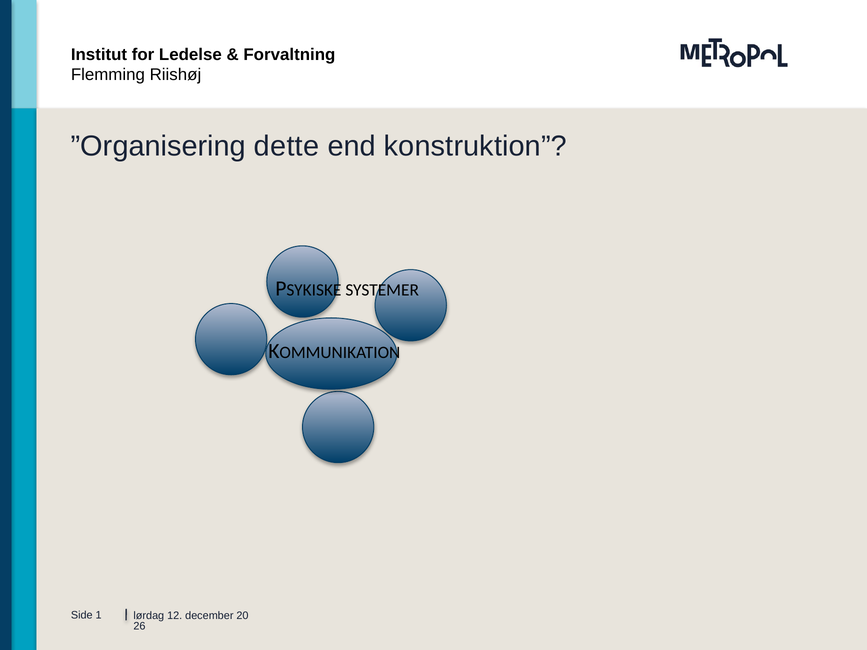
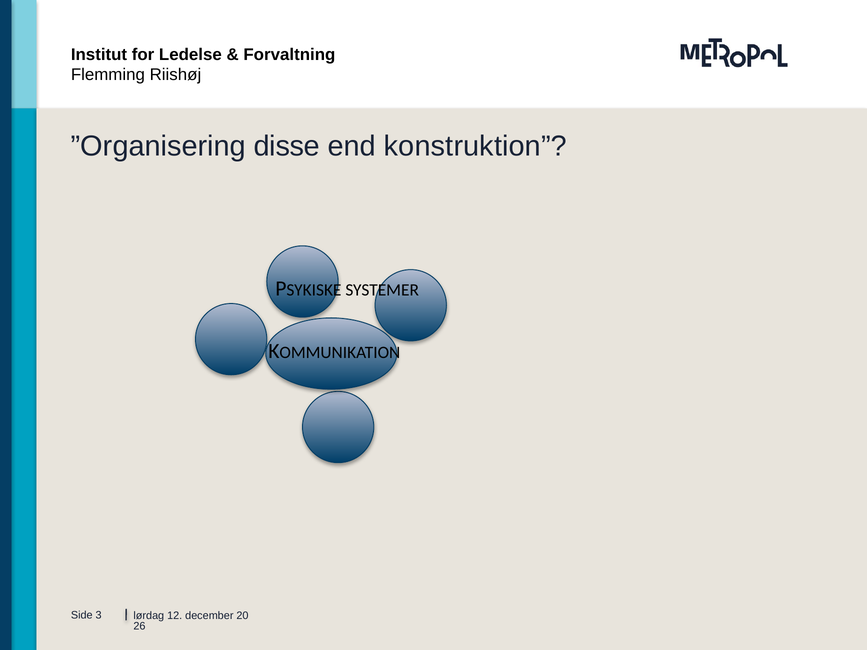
dette: dette -> disse
1: 1 -> 3
